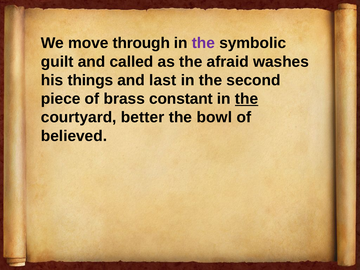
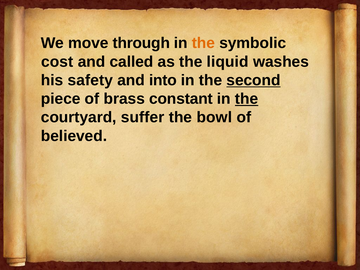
the at (203, 43) colour: purple -> orange
guilt: guilt -> cost
afraid: afraid -> liquid
things: things -> safety
last: last -> into
second underline: none -> present
better: better -> suffer
